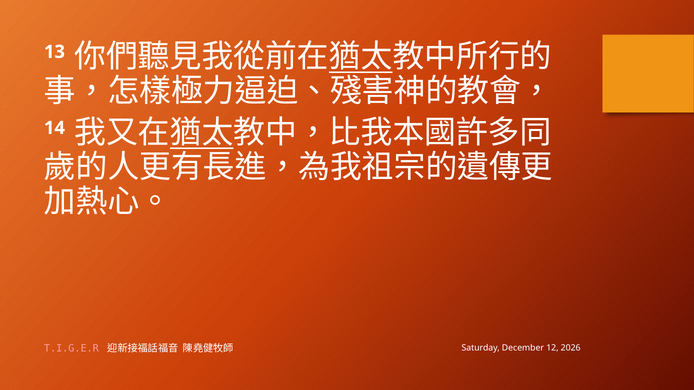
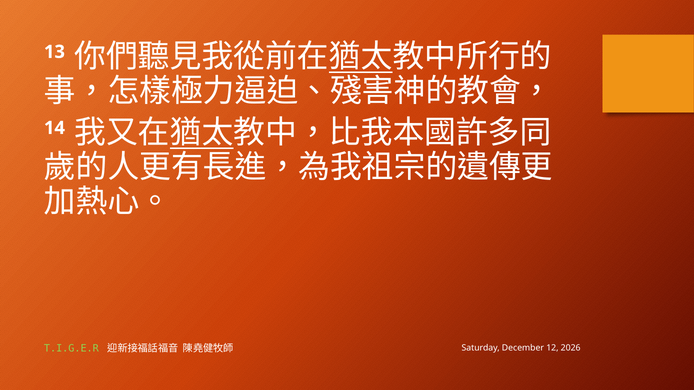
T.I.G.E.R colour: pink -> light green
